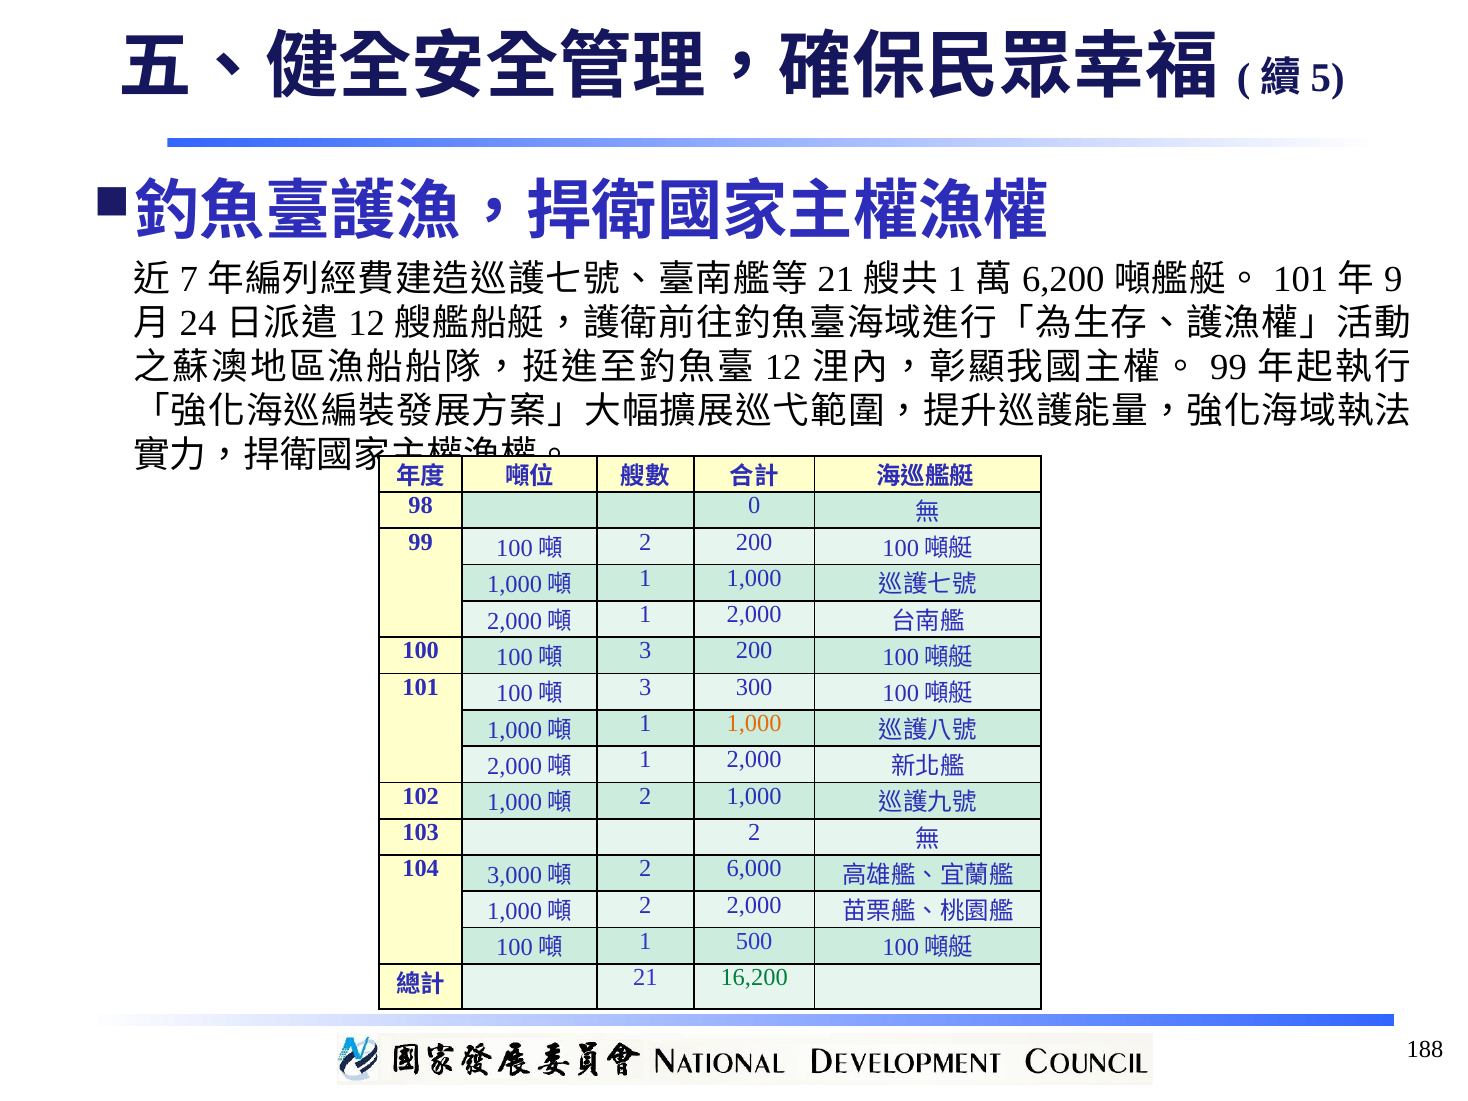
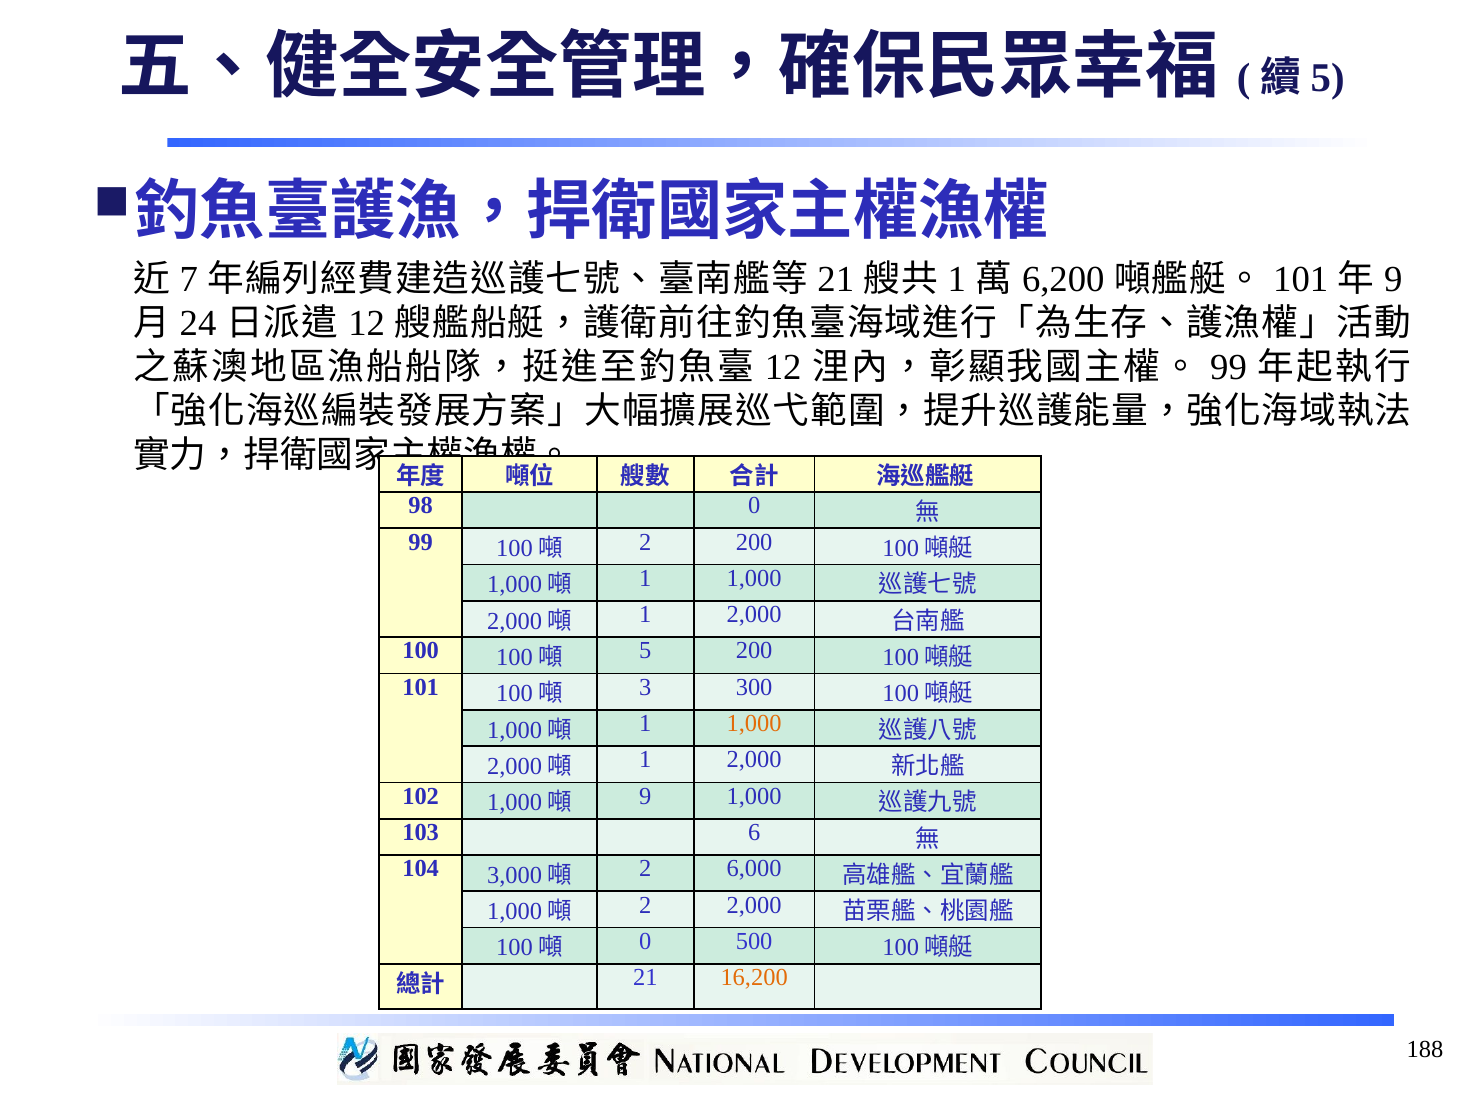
3 at (645, 651): 3 -> 5
2 at (645, 796): 2 -> 9
103 2: 2 -> 6
1 at (645, 941): 1 -> 0
16,200 colour: green -> orange
